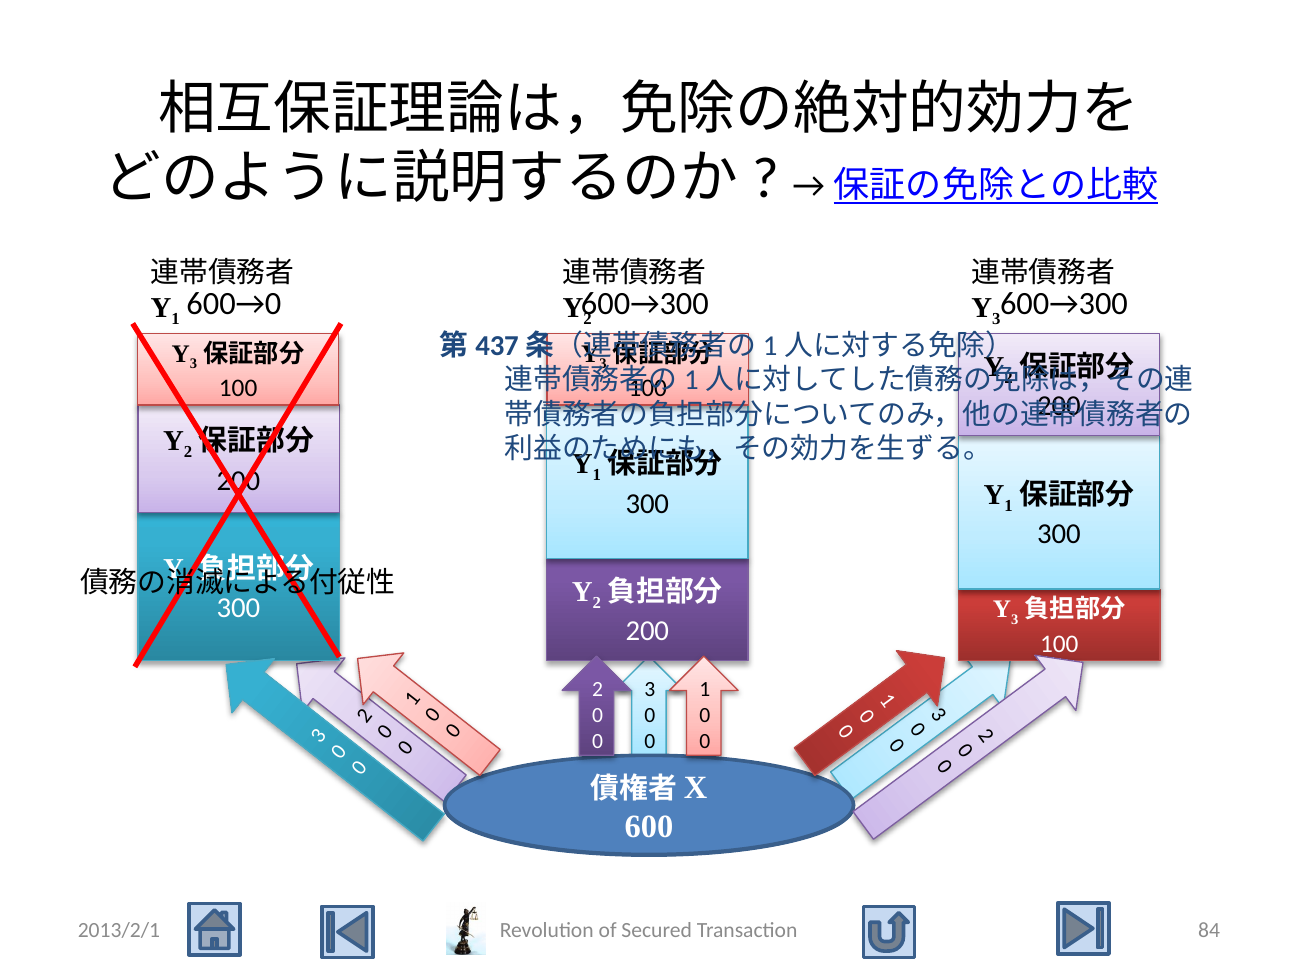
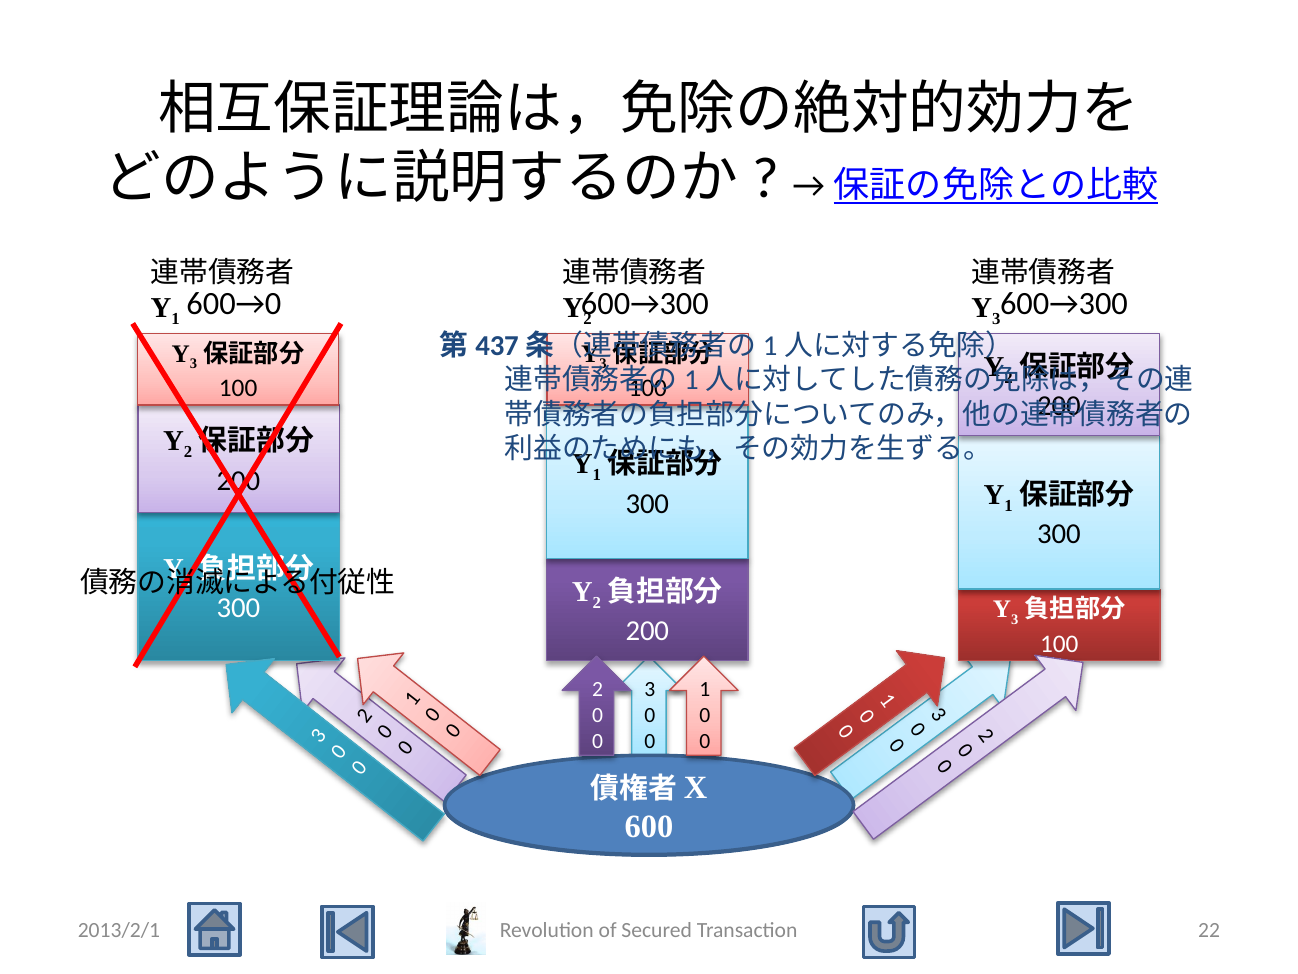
84: 84 -> 22
